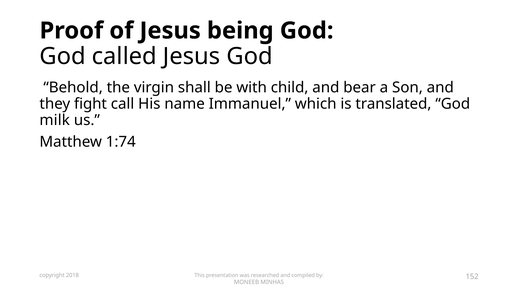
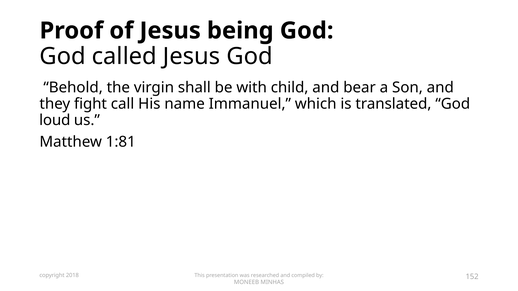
milk: milk -> loud
1:74: 1:74 -> 1:81
